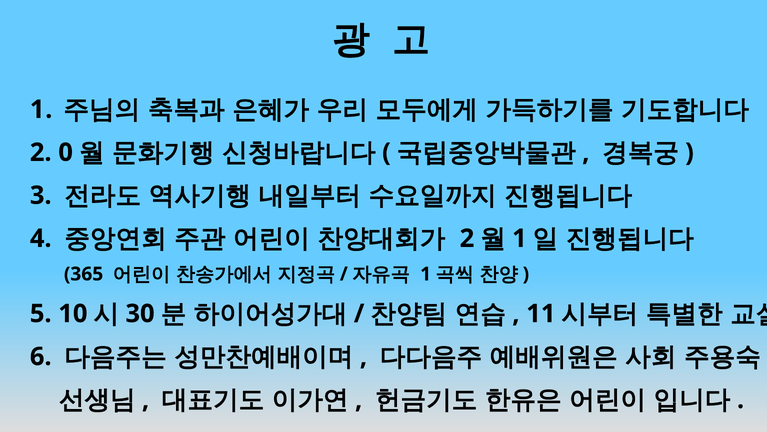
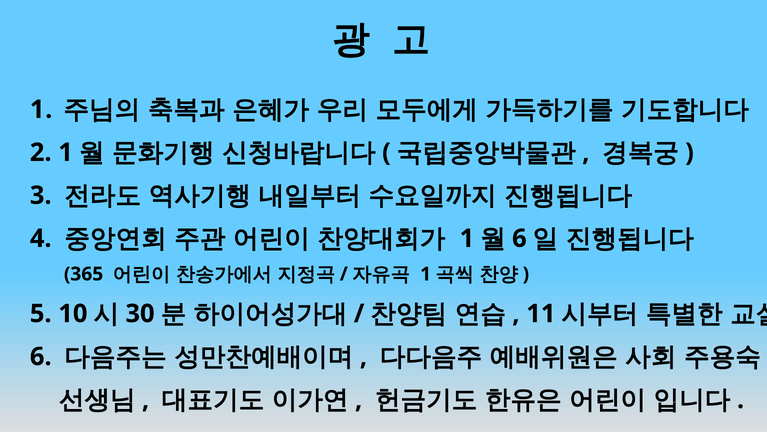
2 0: 0 -> 1
2 at (467, 238): 2 -> 1
1 at (519, 238): 1 -> 6
